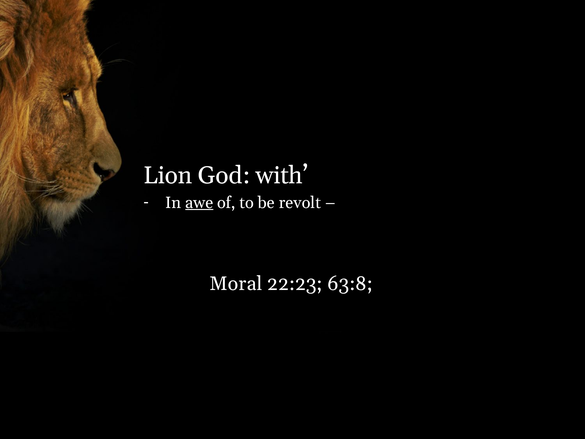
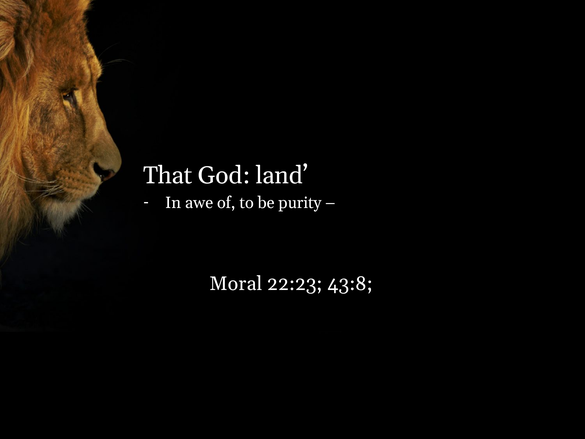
Lion: Lion -> That
with: with -> land
awe underline: present -> none
revolt: revolt -> purity
63:8: 63:8 -> 43:8
